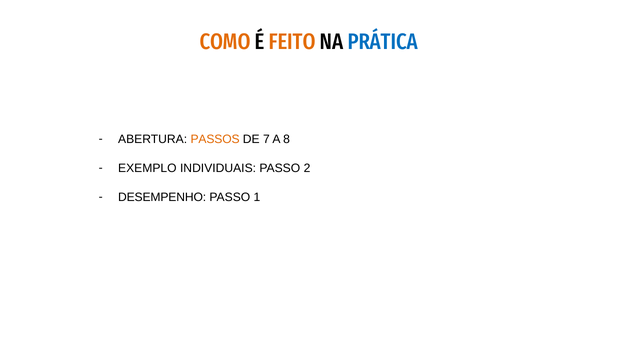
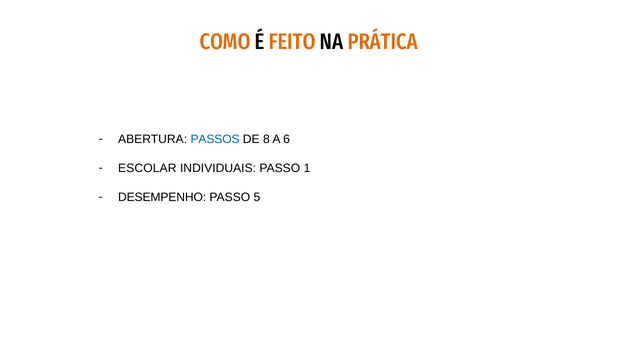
PRÁTICA colour: blue -> orange
PASSOS colour: orange -> blue
7: 7 -> 8
8: 8 -> 6
EXEMPLO: EXEMPLO -> ESCOLAR
2: 2 -> 1
1: 1 -> 5
